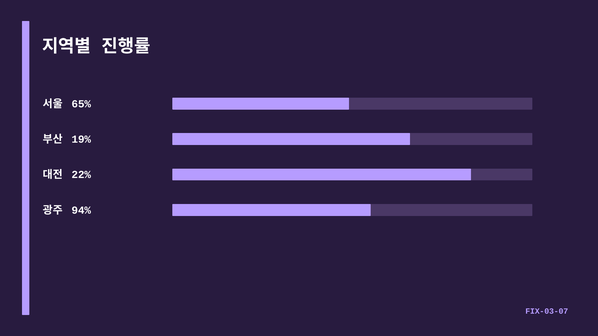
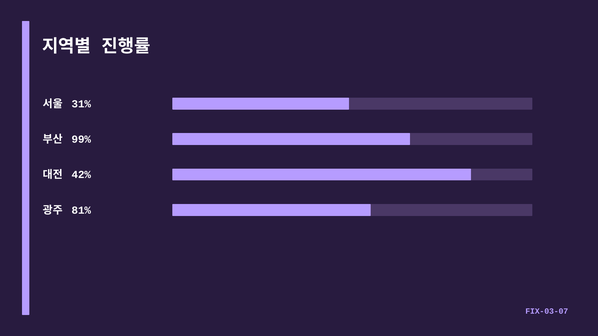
65%: 65% -> 31%
19%: 19% -> 99%
22%: 22% -> 42%
94%: 94% -> 81%
